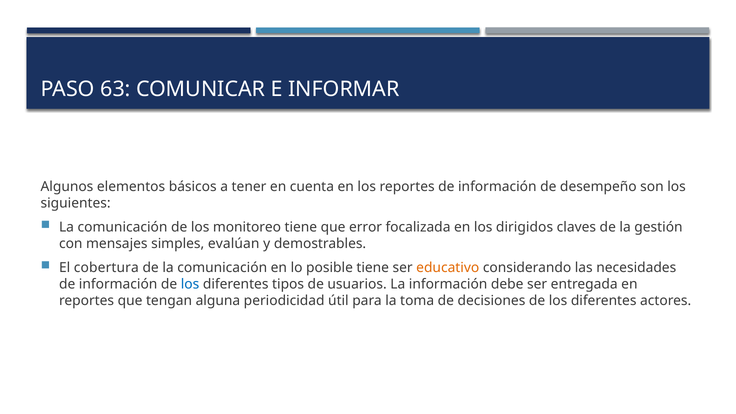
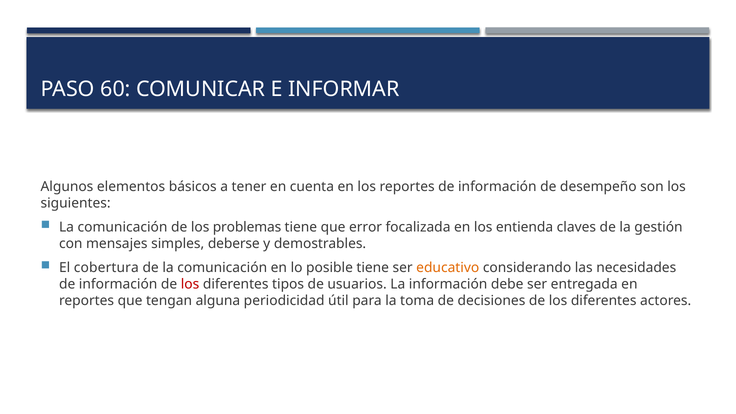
63: 63 -> 60
monitoreo: monitoreo -> problemas
dirigidos: dirigidos -> entienda
evalúan: evalúan -> deberse
los at (190, 284) colour: blue -> red
